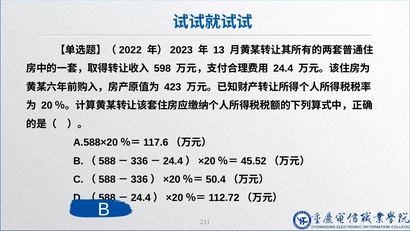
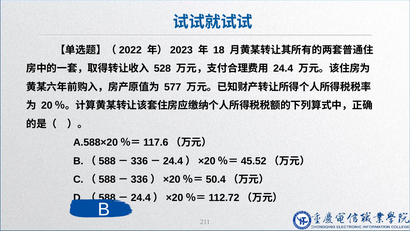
13: 13 -> 18
598: 598 -> 528
423: 423 -> 577
